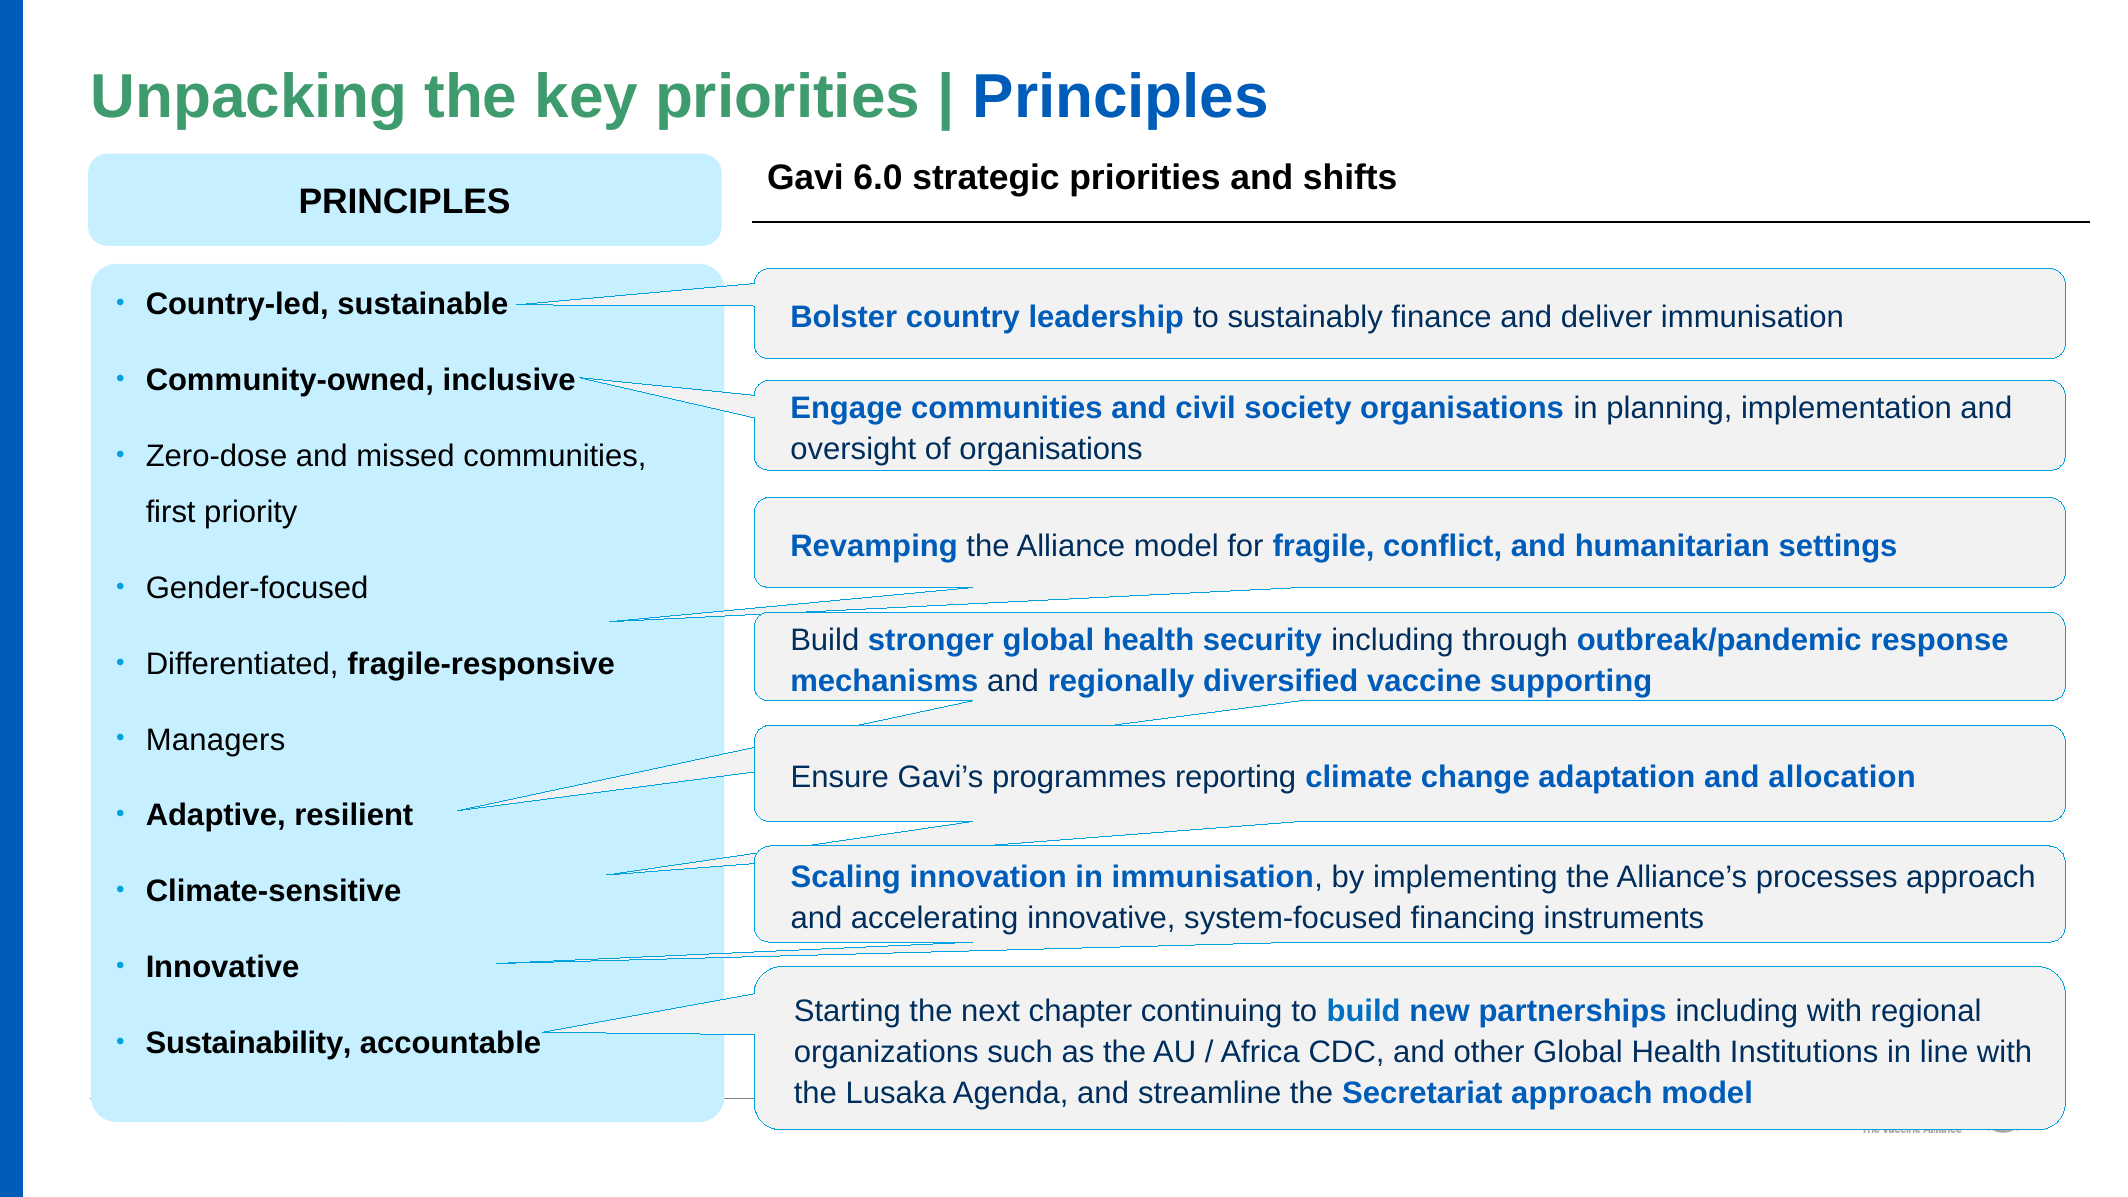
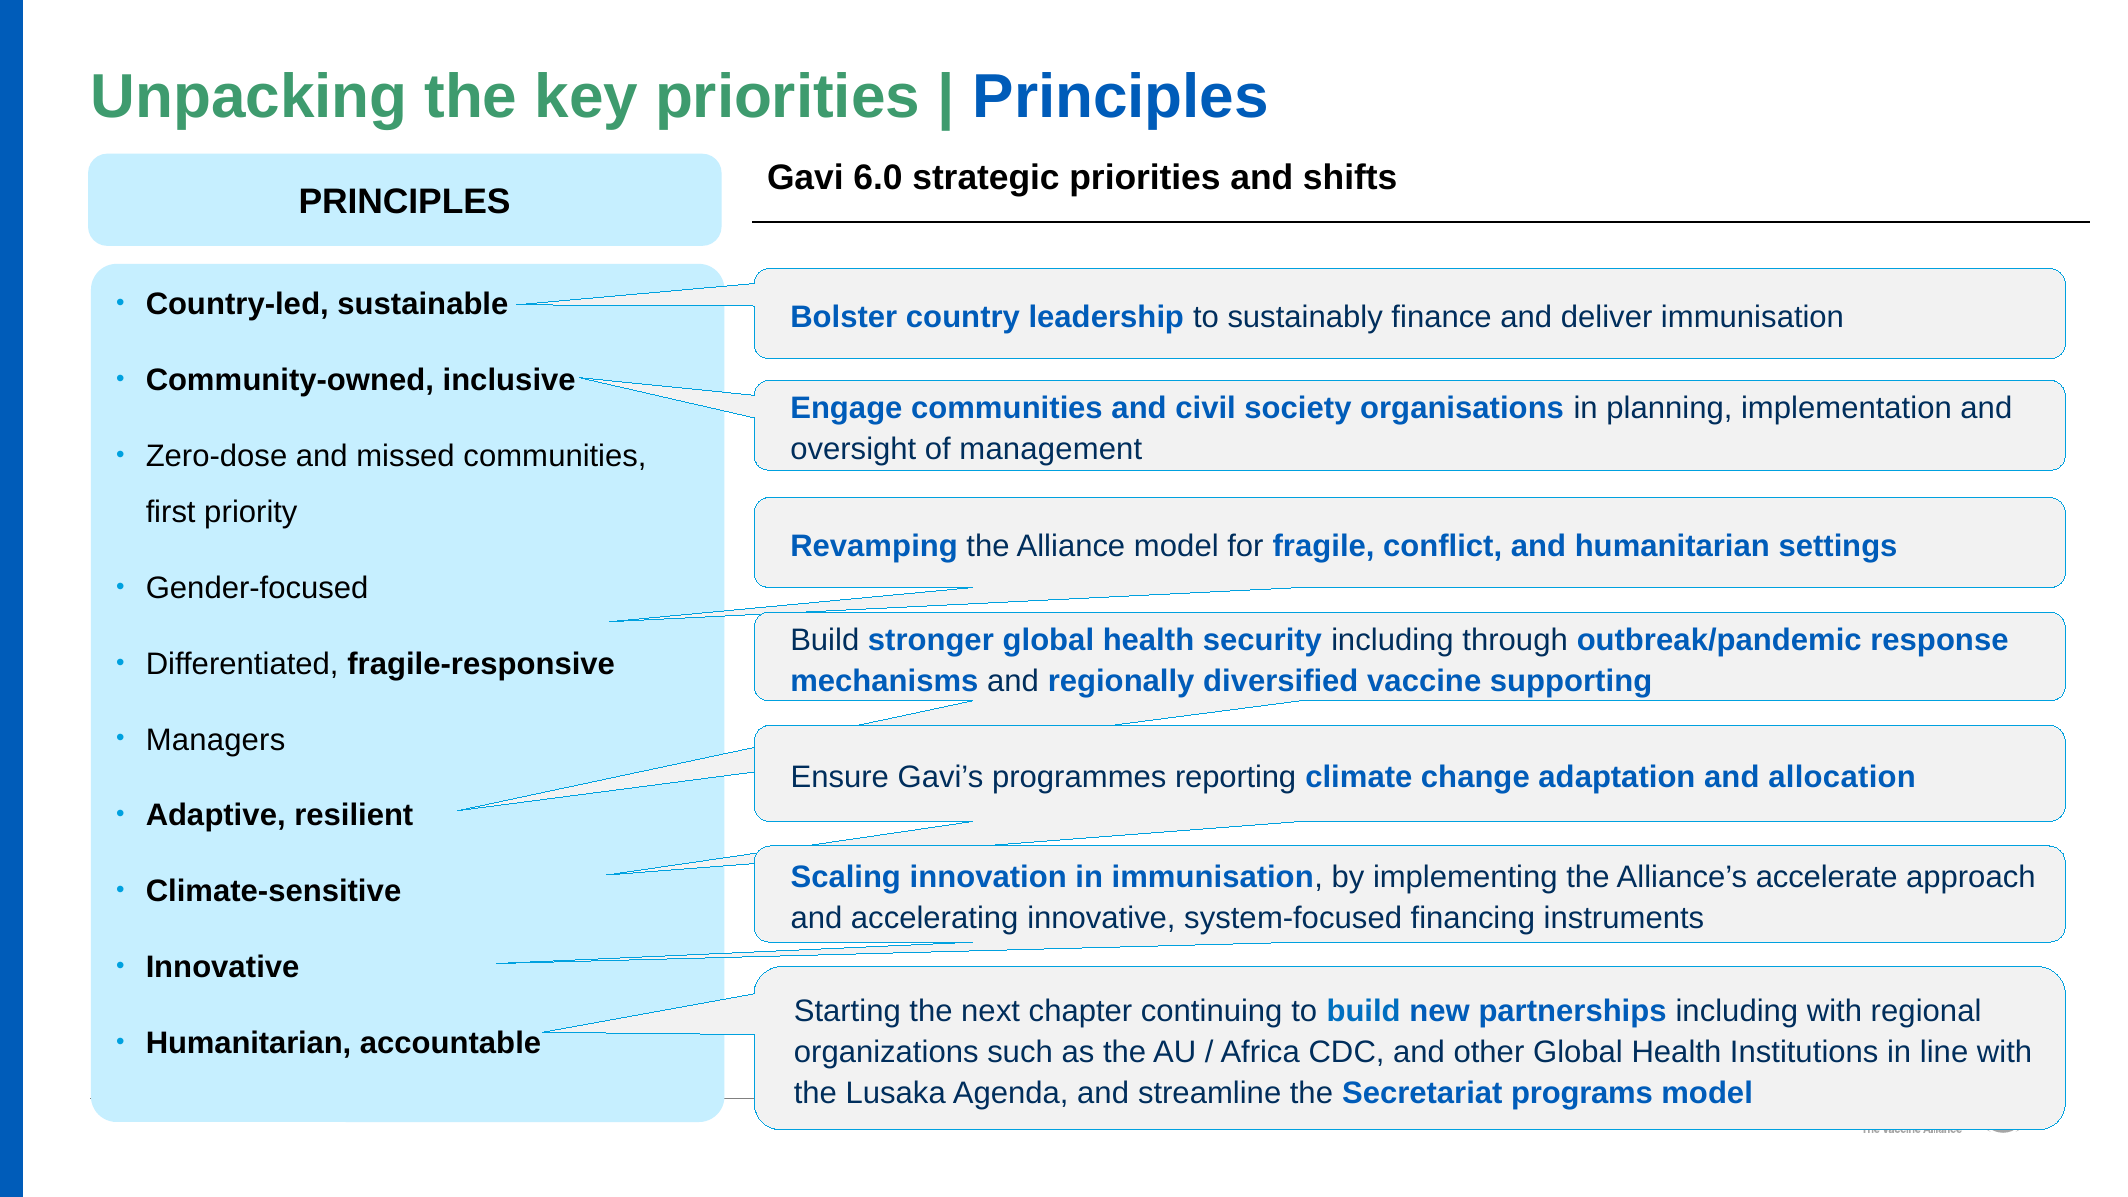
of organisations: organisations -> management
processes: processes -> accelerate
Sustainability at (249, 1043): Sustainability -> Humanitarian
Secretariat approach: approach -> programs
